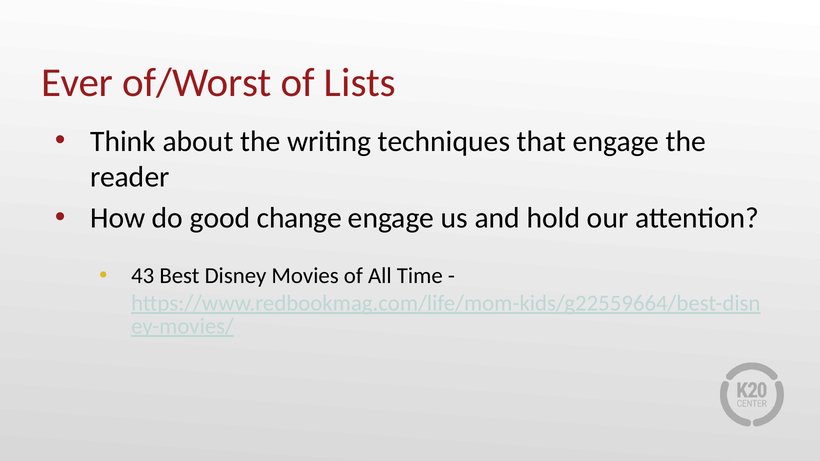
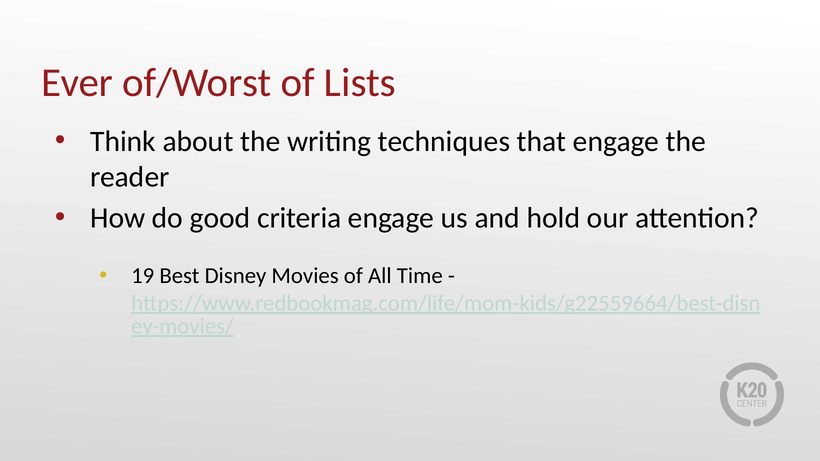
change: change -> criteria
43: 43 -> 19
